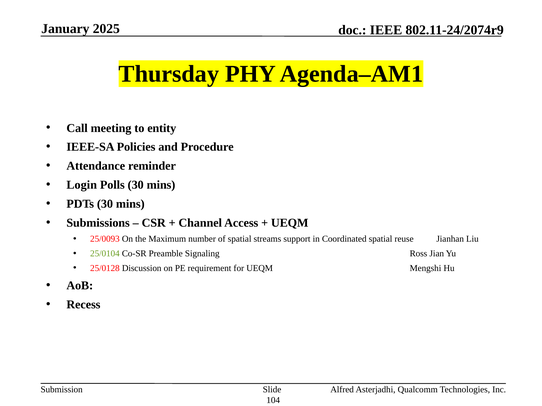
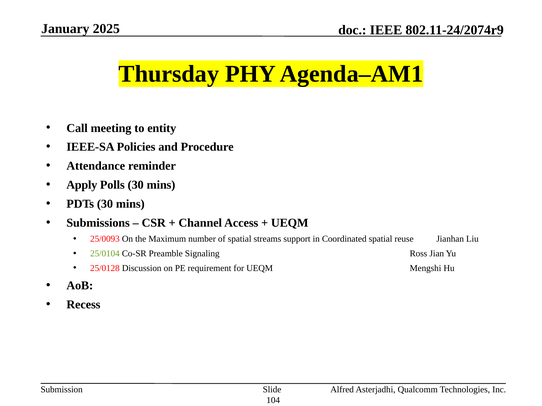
Login: Login -> Apply
